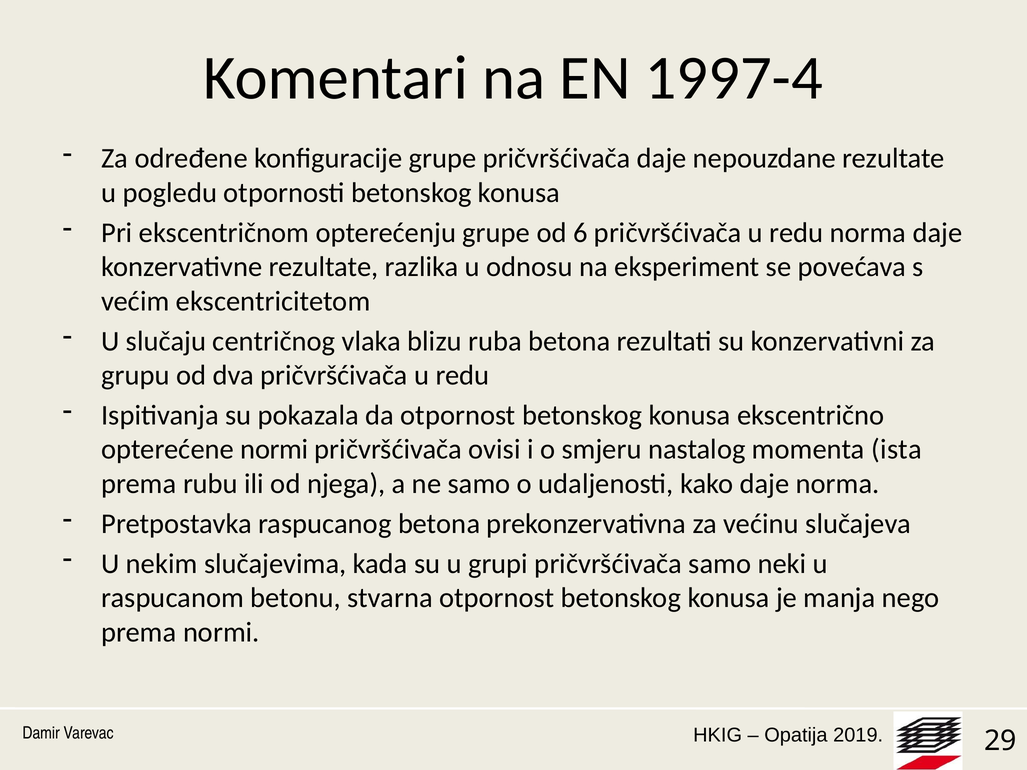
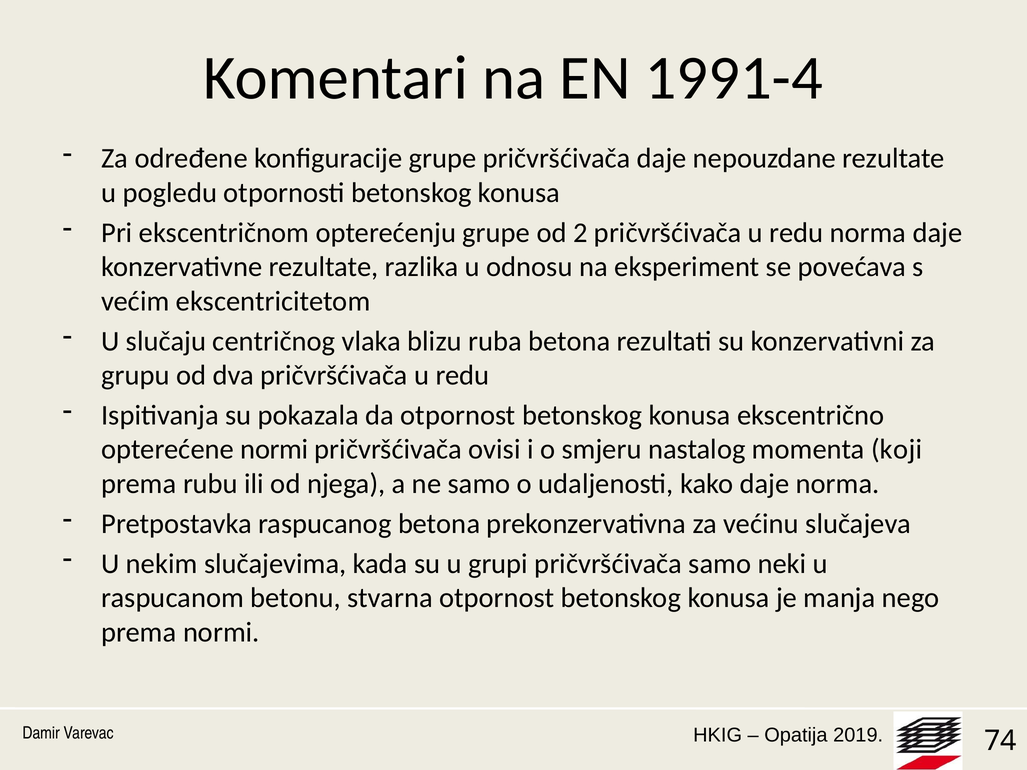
1997-4: 1997-4 -> 1991-4
6: 6 -> 2
ista: ista -> koji
29: 29 -> 74
